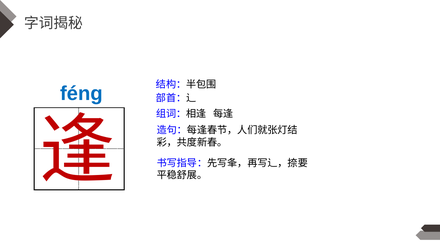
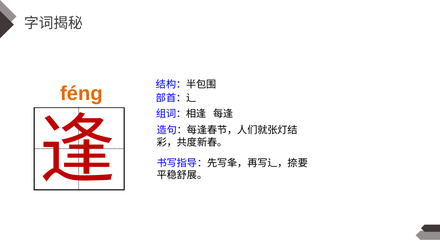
féng colour: blue -> orange
